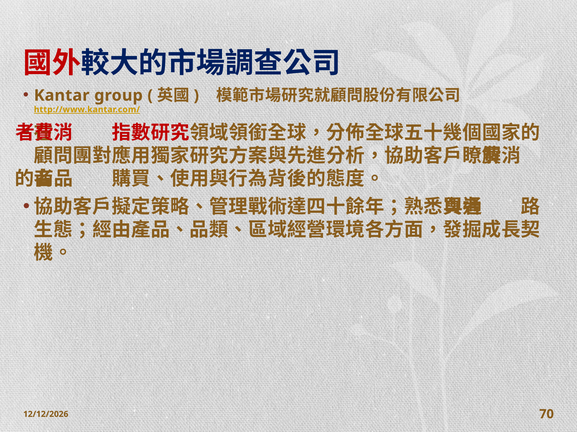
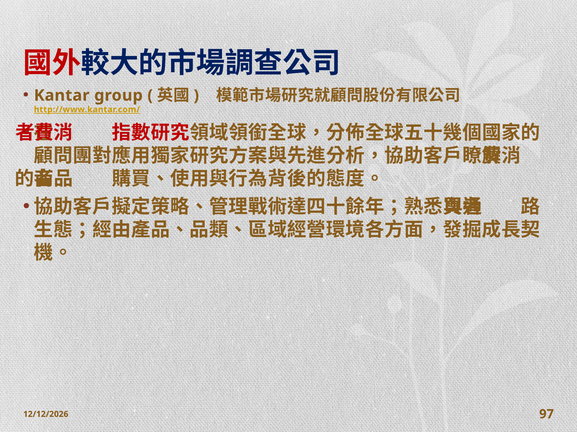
70: 70 -> 97
